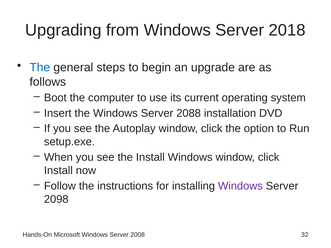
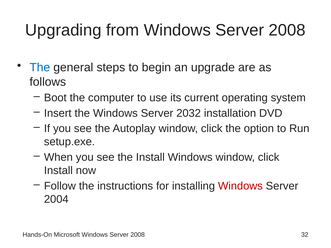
from Windows Server 2018: 2018 -> 2008
2088: 2088 -> 2032
Windows at (240, 186) colour: purple -> red
2098: 2098 -> 2004
